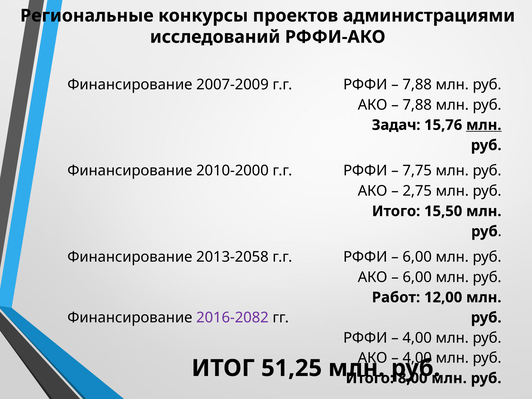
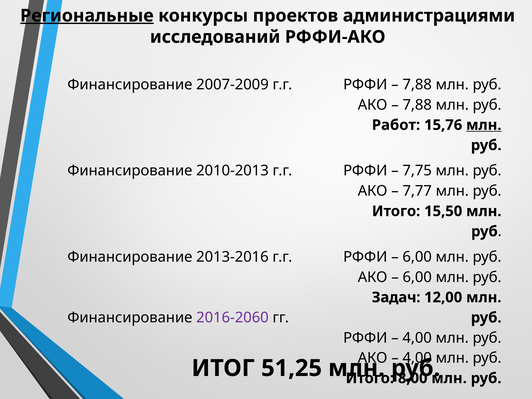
Региональные underline: none -> present
Задач: Задач -> Работ
2010-2000: 2010-2000 -> 2010-2013
2,75: 2,75 -> 7,77
2013-2058: 2013-2058 -> 2013-2016
Работ: Работ -> Задач
2016-2082: 2016-2082 -> 2016-2060
